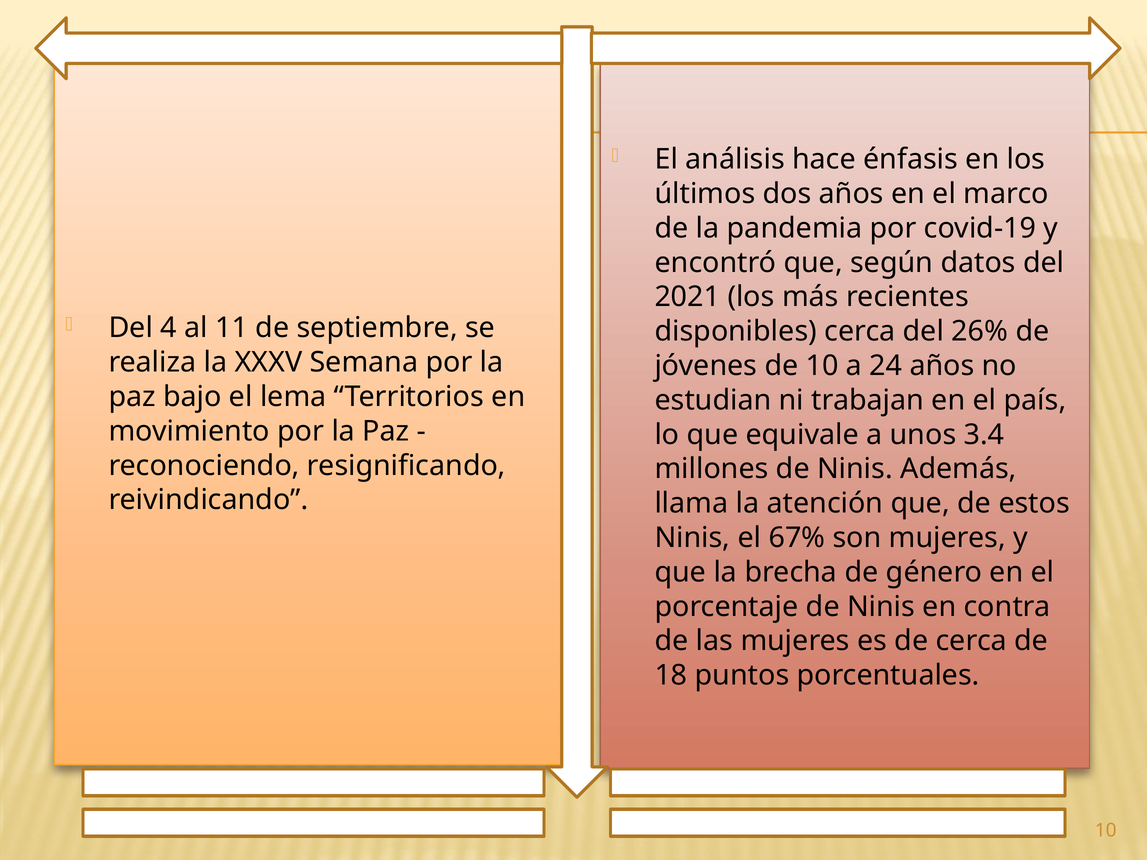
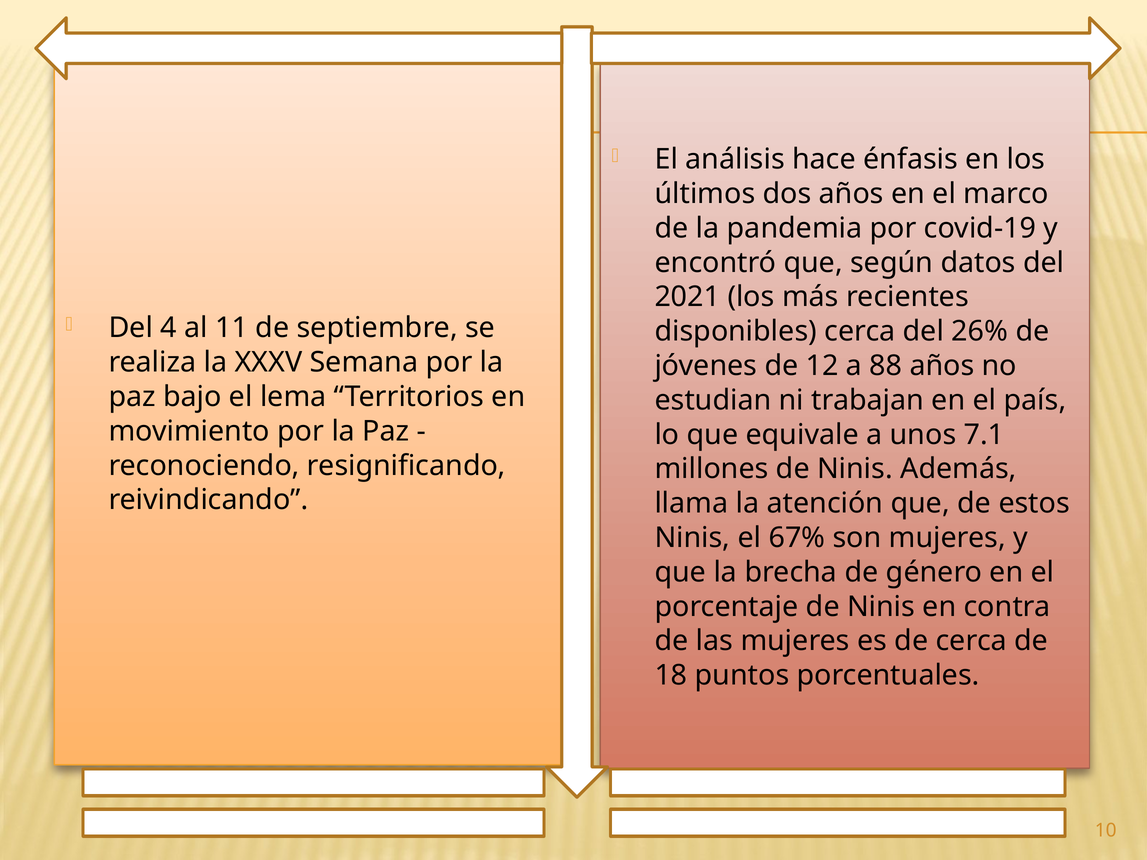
de 10: 10 -> 12
24: 24 -> 88
3.4: 3.4 -> 7.1
